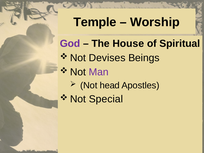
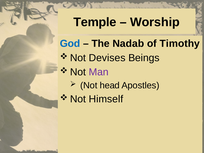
God colour: purple -> blue
House: House -> Nadab
Spiritual: Spiritual -> Timothy
Special: Special -> Himself
